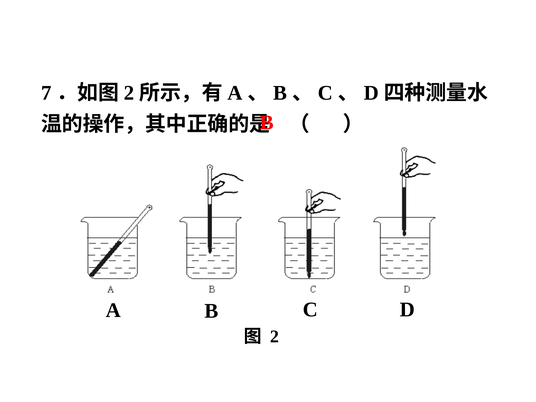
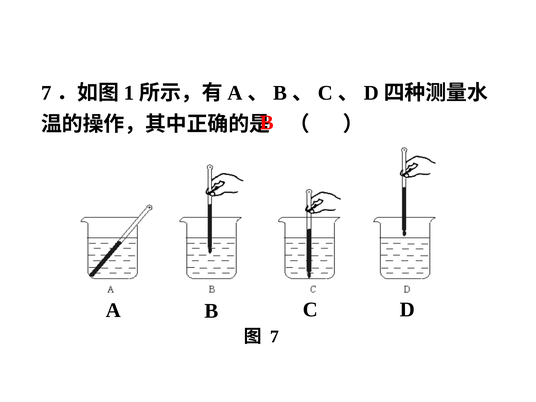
2 at (129, 93): 2 -> 1
2 at (274, 337): 2 -> 7
